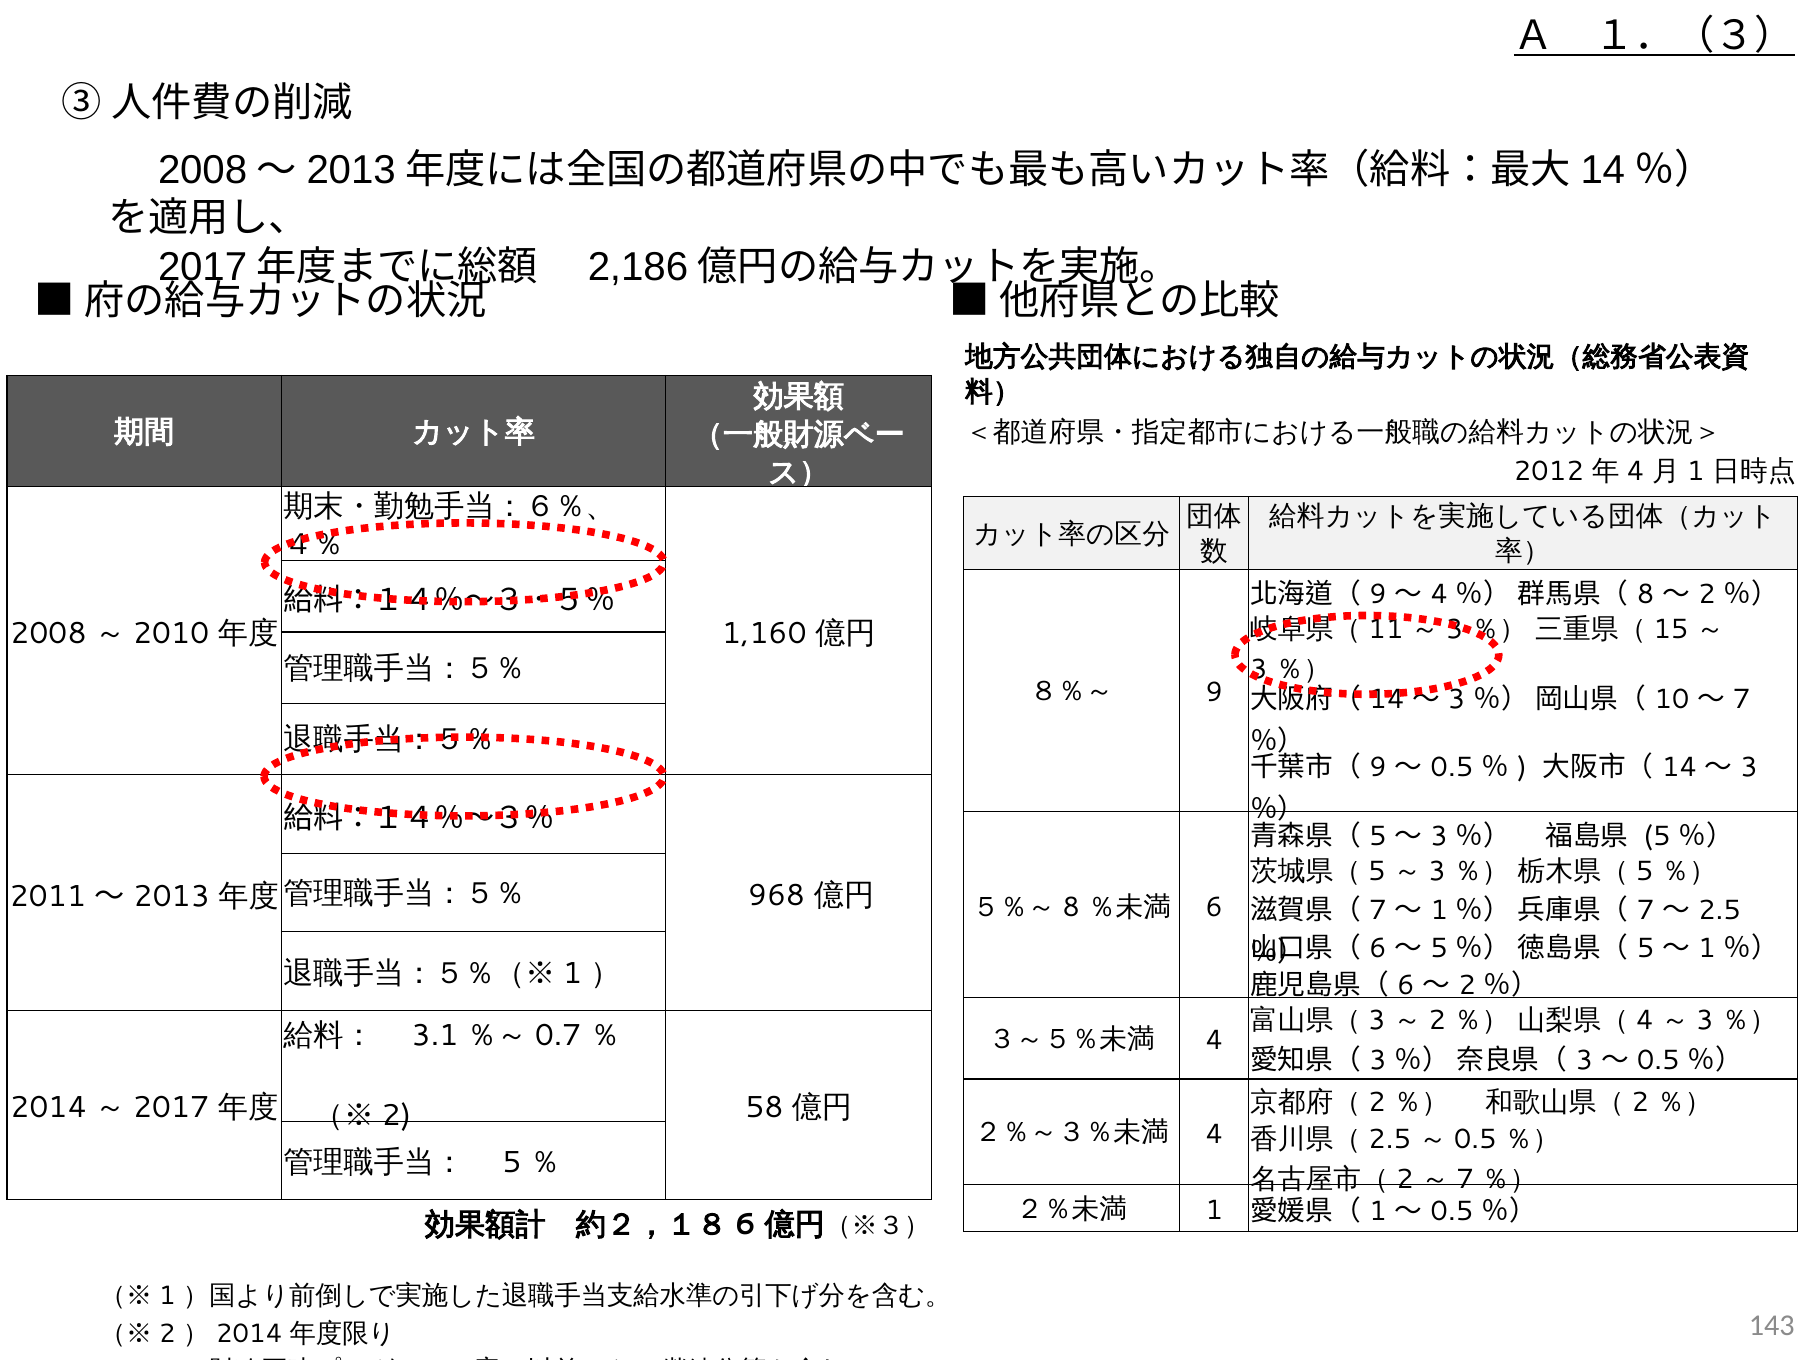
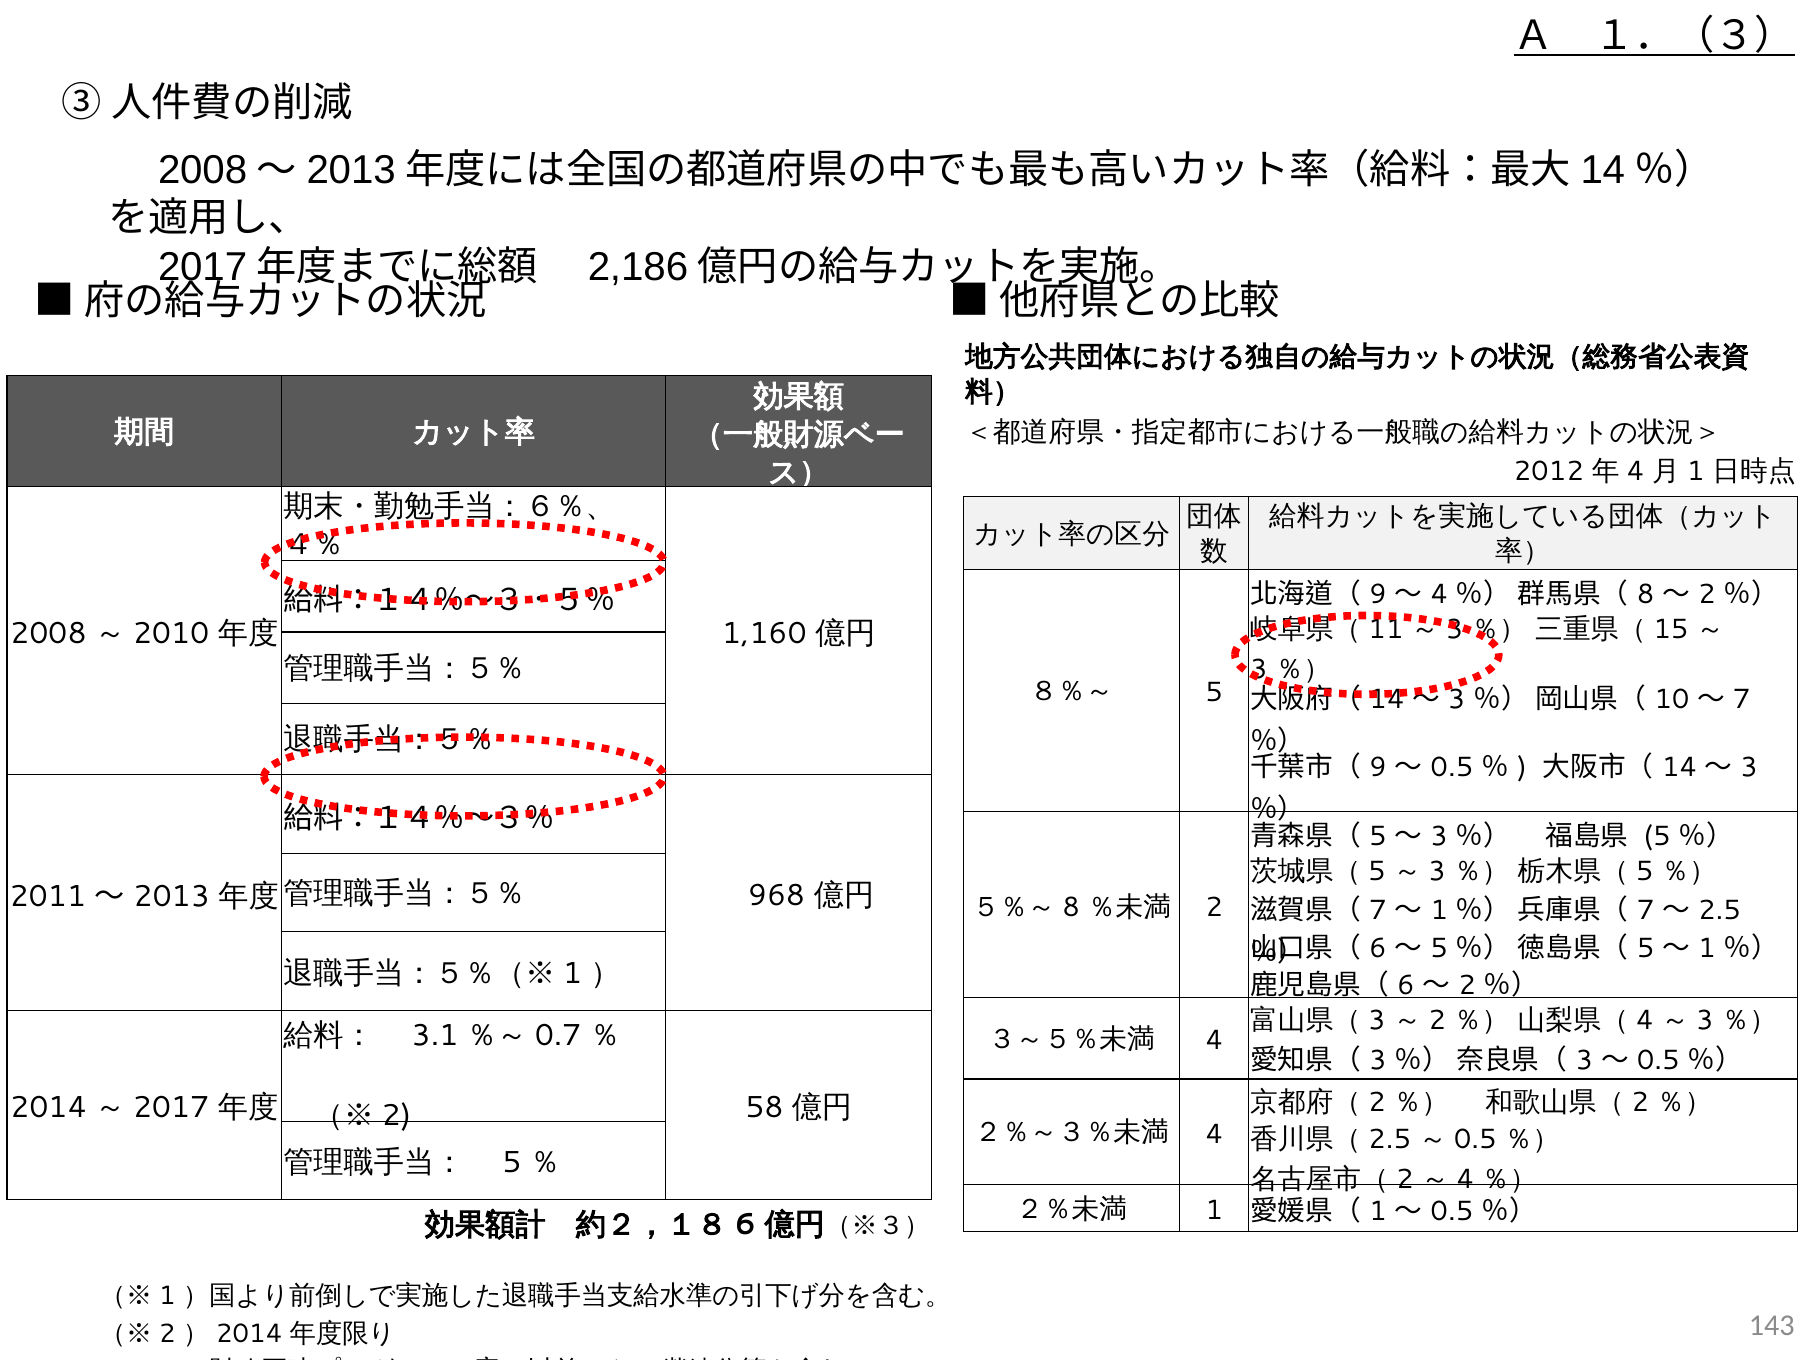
８％～ 9: 9 -> 5
6 at (1214, 907): 6 -> 2
7 at (1465, 1179): 7 -> 4
